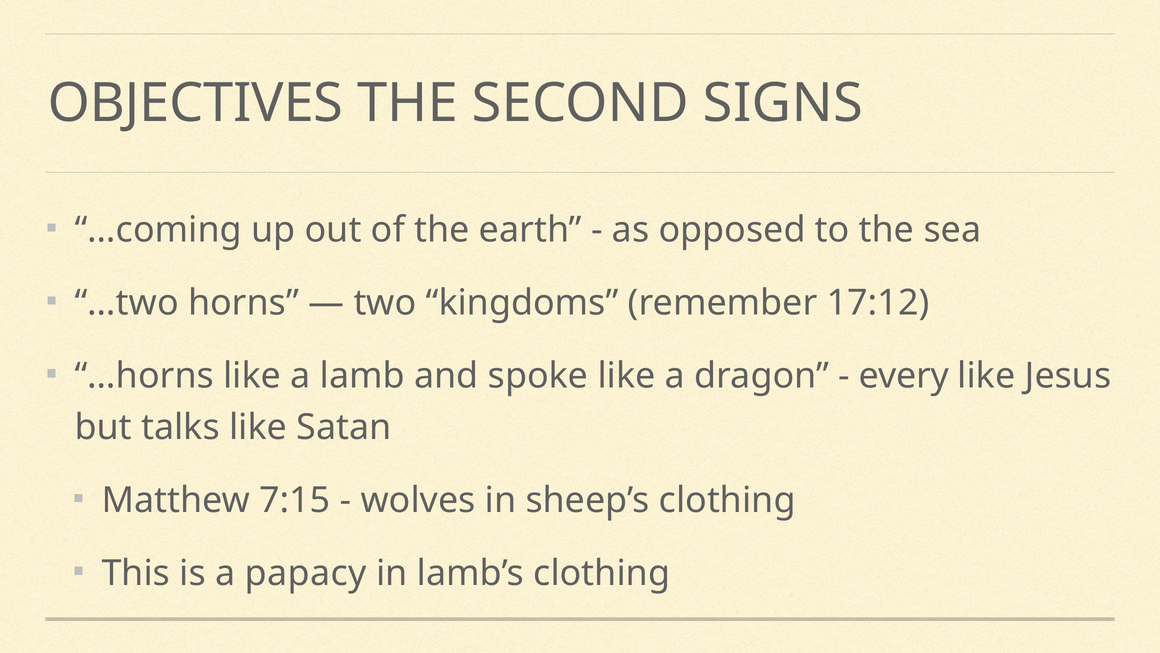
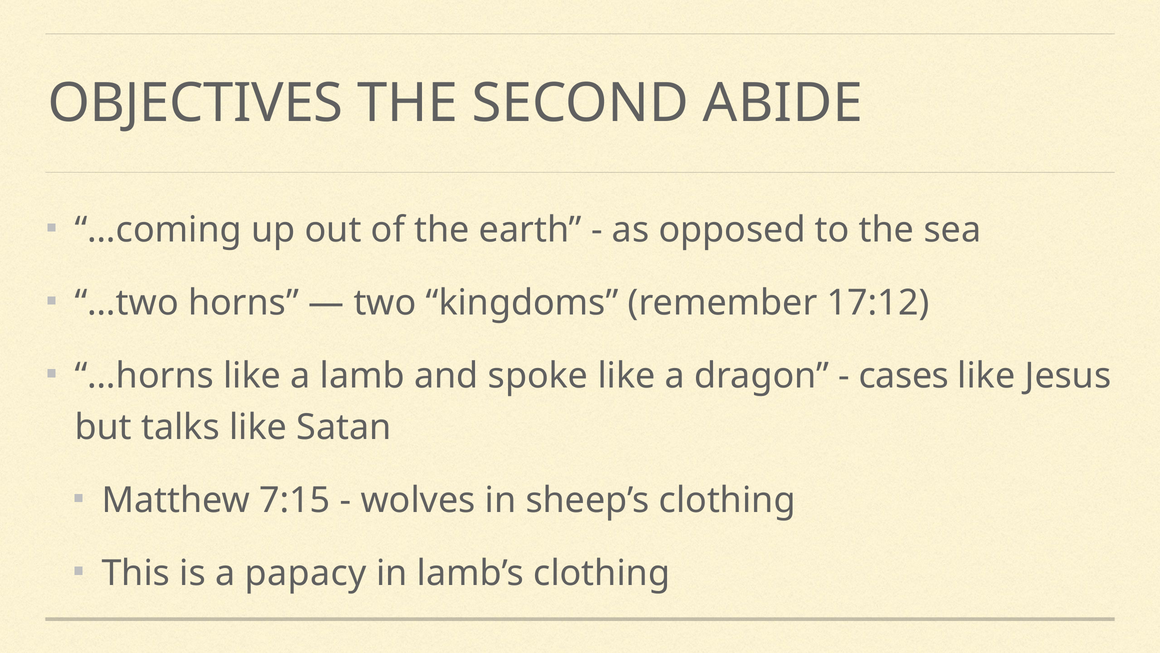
SIGNS: SIGNS -> ABIDE
every: every -> cases
